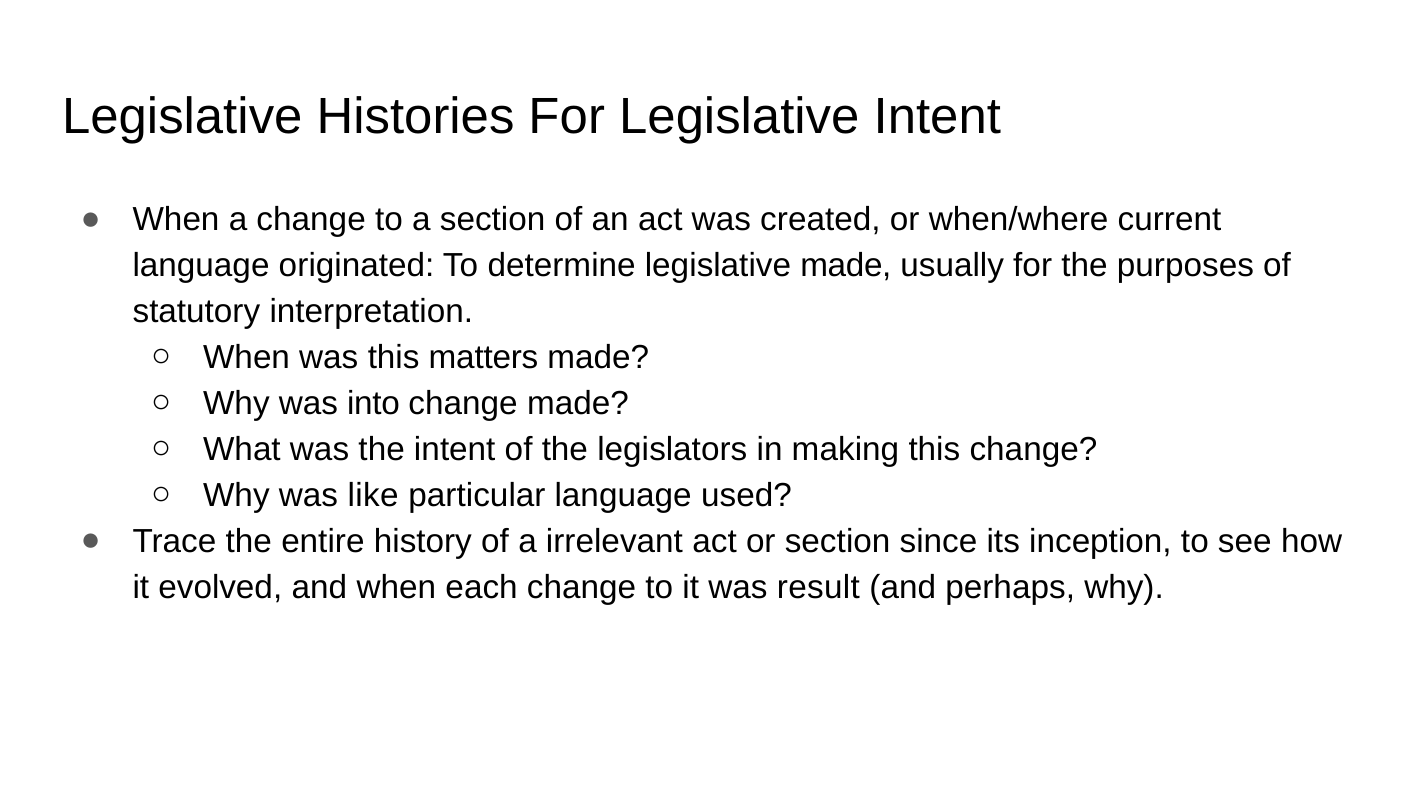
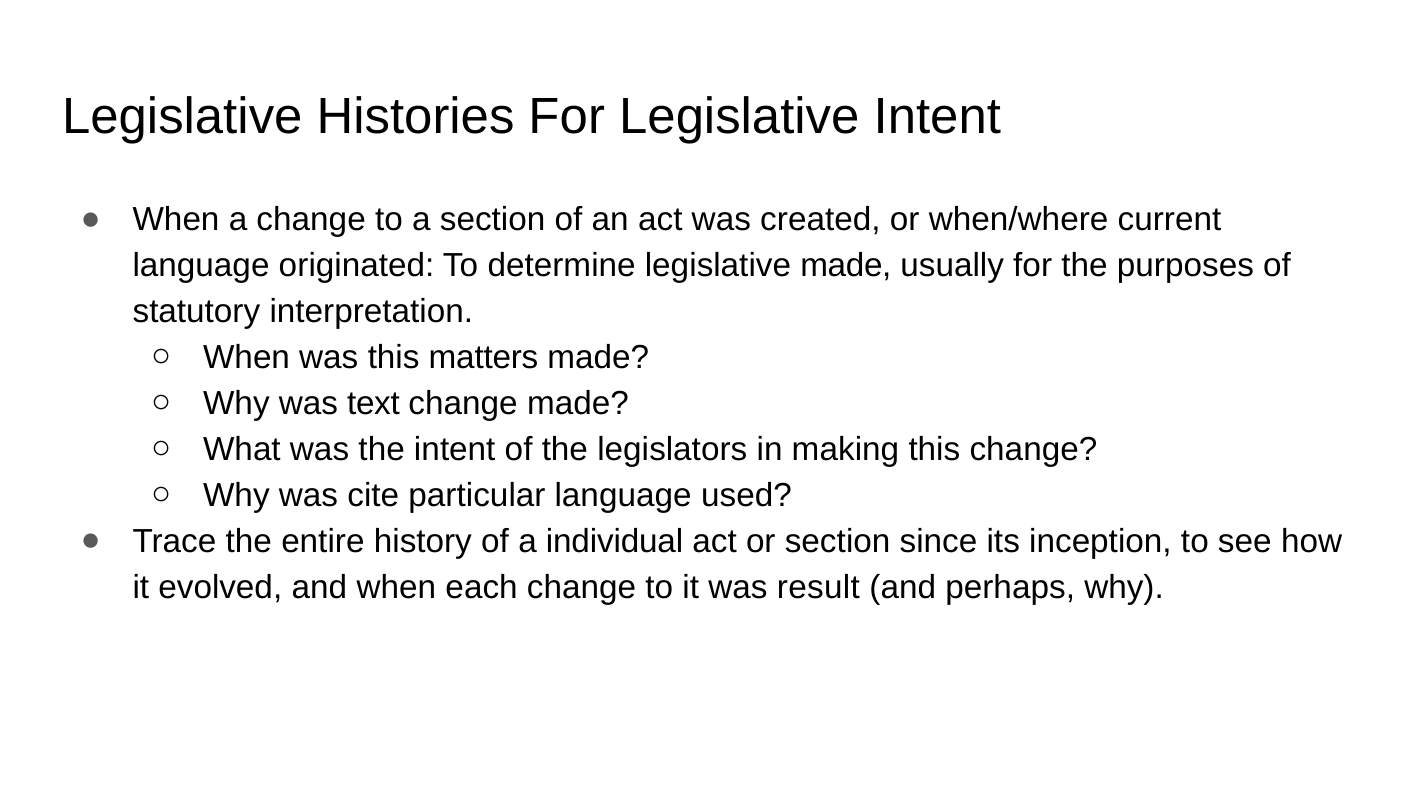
into: into -> text
like: like -> cite
irrelevant: irrelevant -> individual
